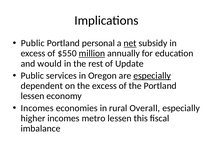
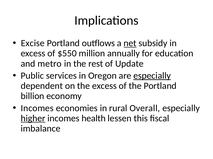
Public at (33, 43): Public -> Excise
personal: personal -> outflows
million underline: present -> none
would: would -> metro
lessen at (33, 96): lessen -> billion
higher underline: none -> present
metro: metro -> health
